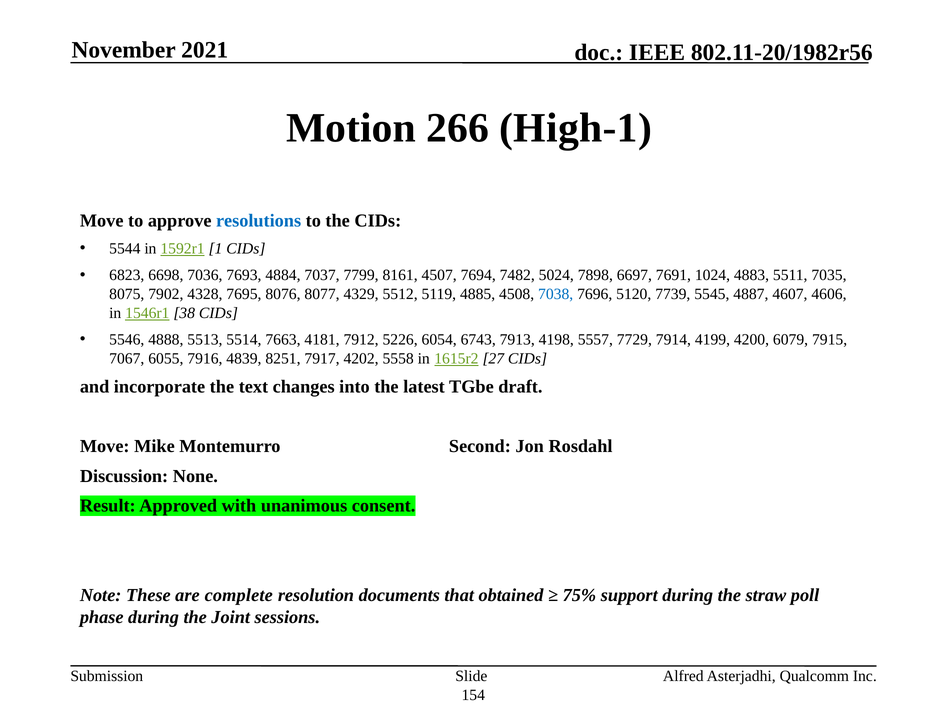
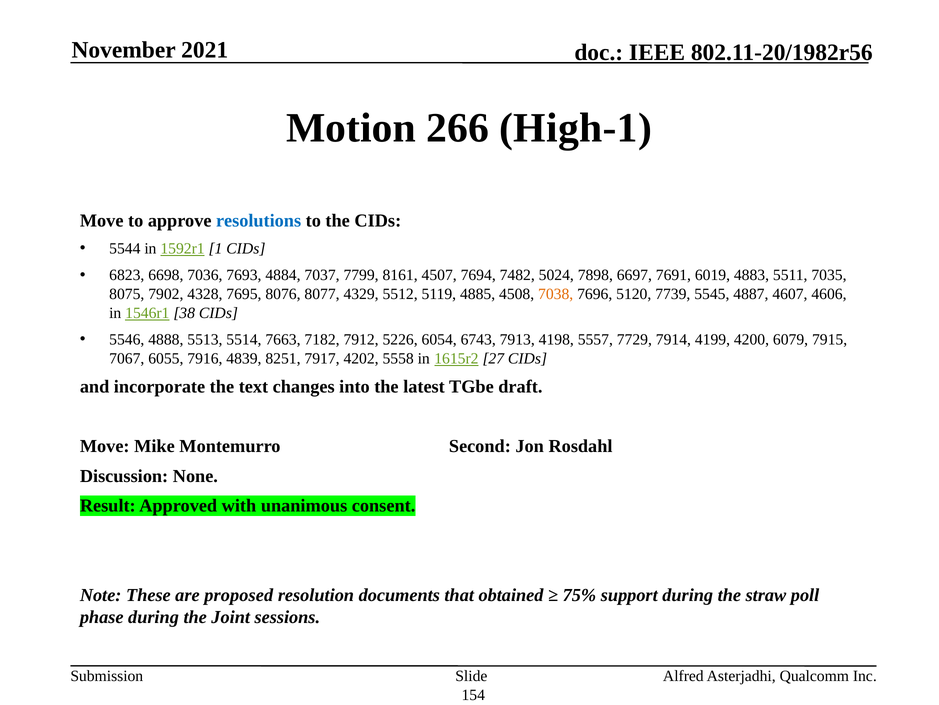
1024: 1024 -> 6019
7038 colour: blue -> orange
4181: 4181 -> 7182
complete: complete -> proposed
